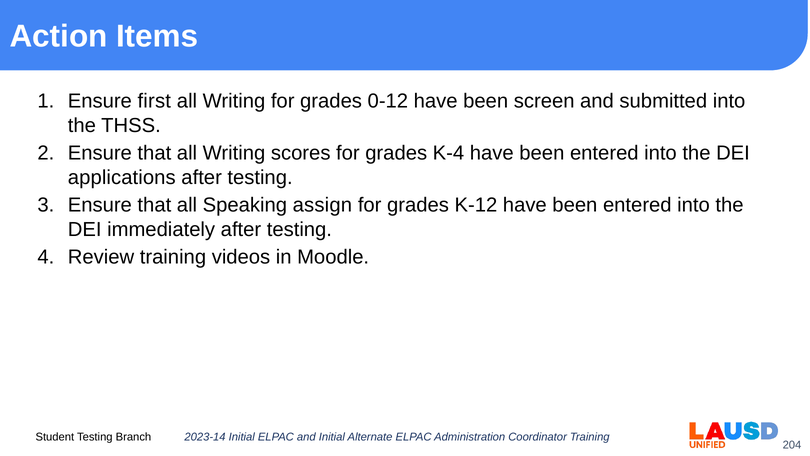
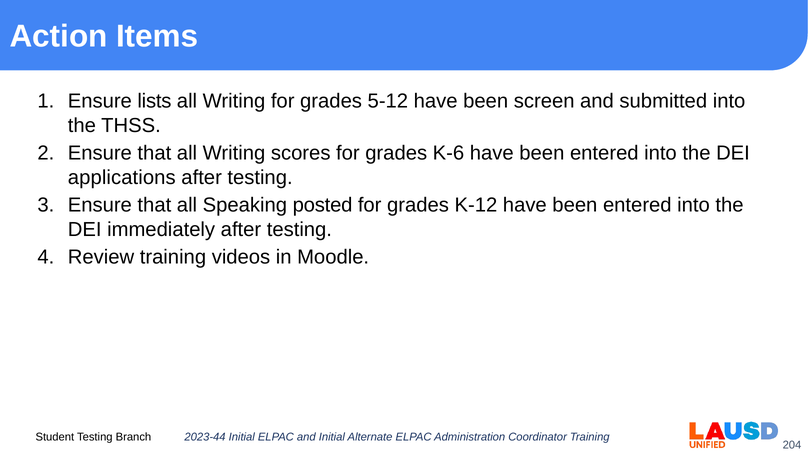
first: first -> lists
0-12: 0-12 -> 5-12
K-4: K-4 -> K-6
assign: assign -> posted
2023-14: 2023-14 -> 2023-44
